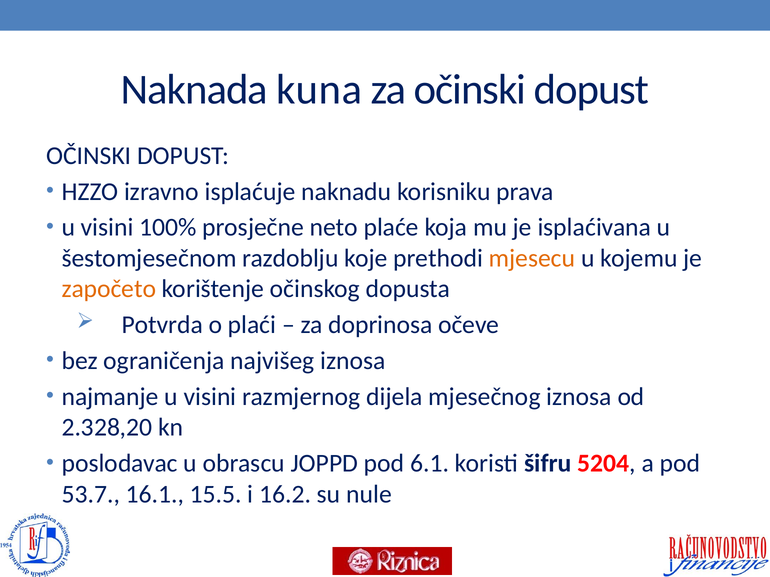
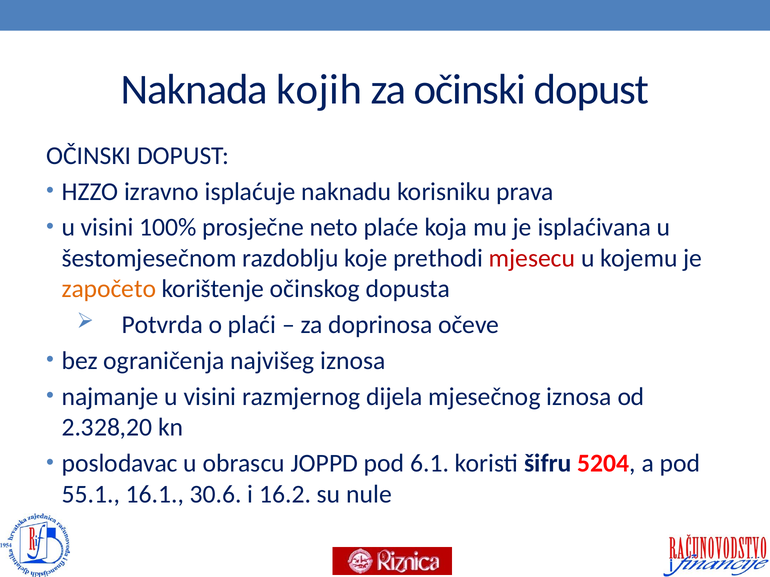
kuna: kuna -> kojih
mjesecu colour: orange -> red
53.7: 53.7 -> 55.1
15.5: 15.5 -> 30.6
